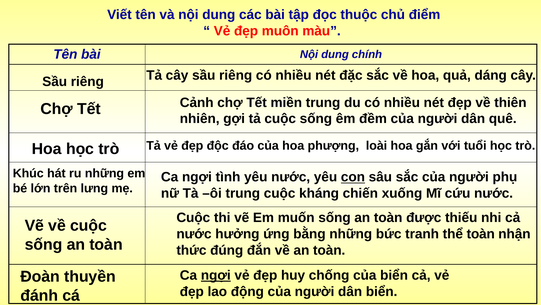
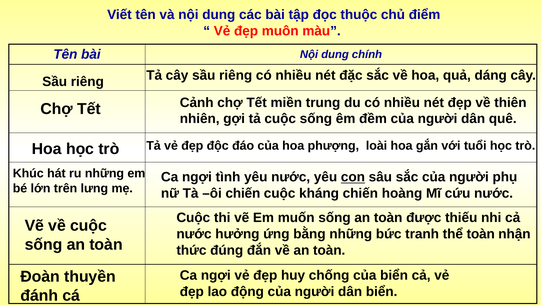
ôi trung: trung -> chiến
xuống: xuống -> hoàng
ngợi at (216, 275) underline: present -> none
